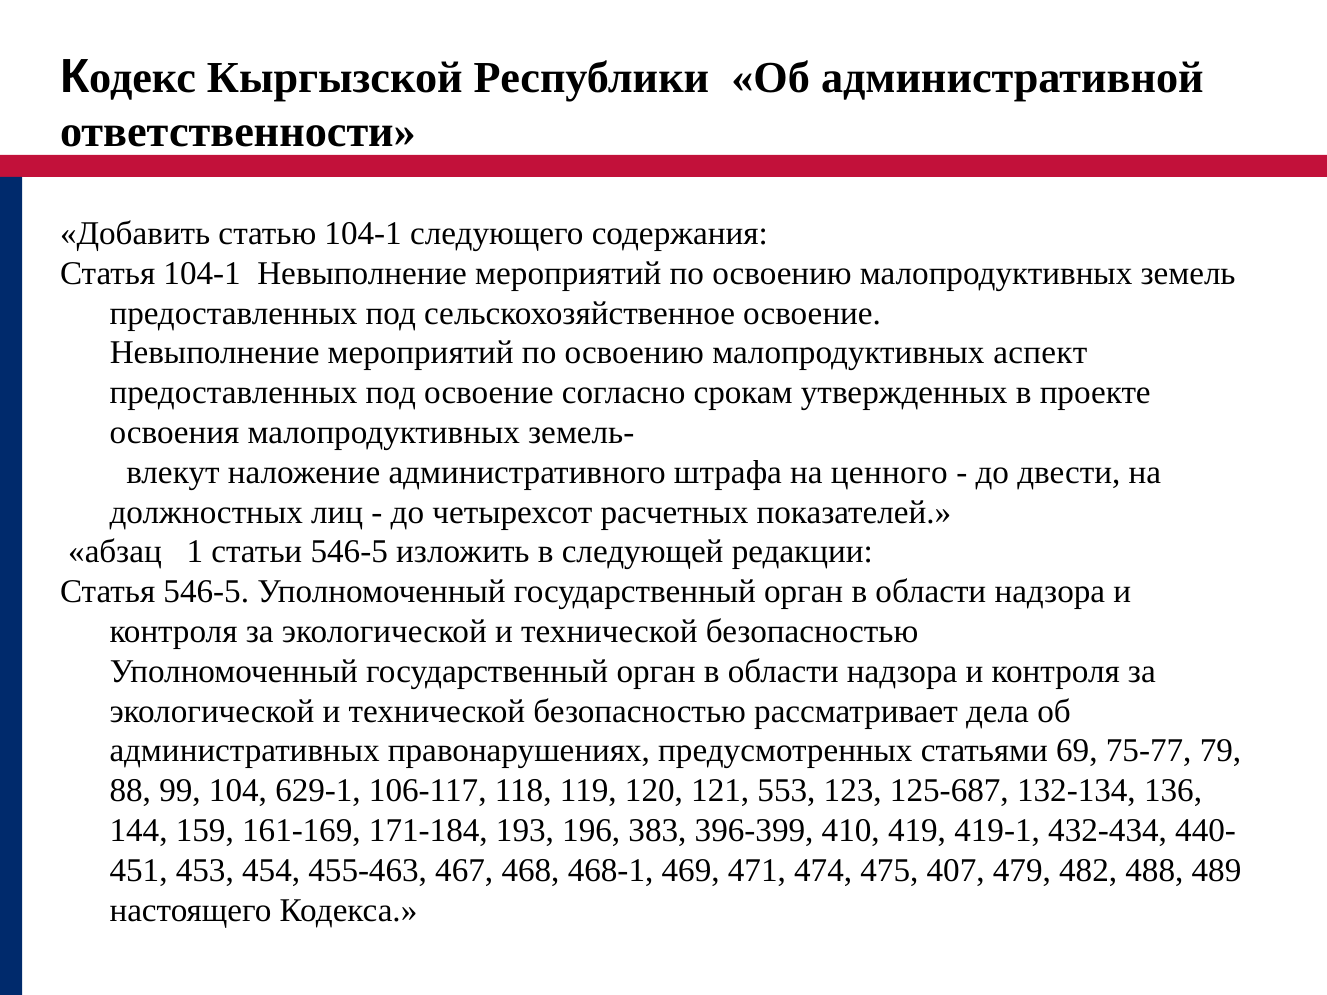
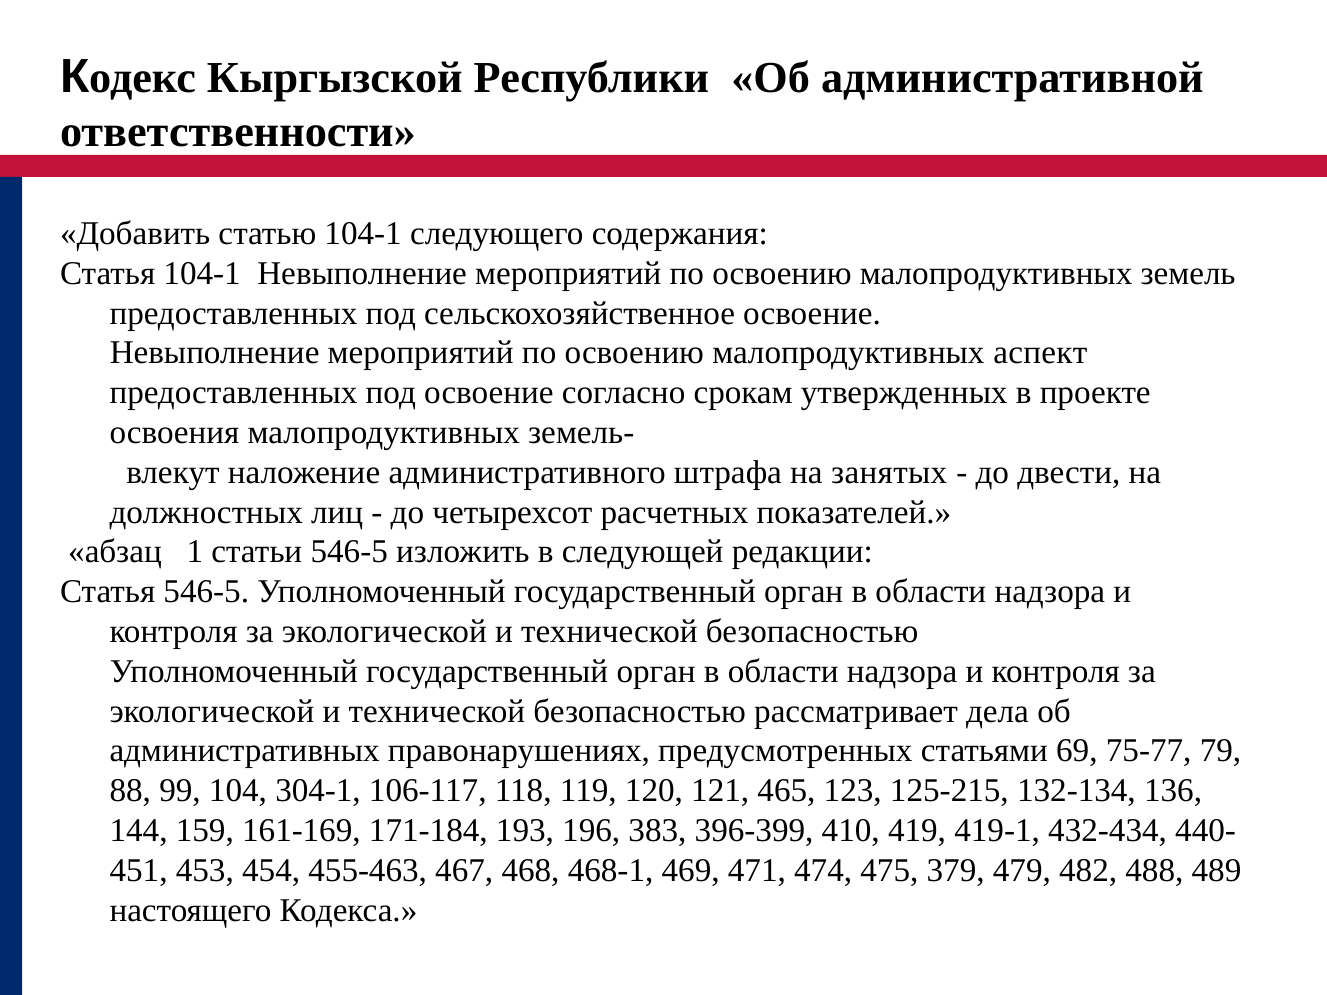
ценного: ценного -> занятых
629-1: 629-1 -> 304-1
553: 553 -> 465
125-687: 125-687 -> 125-215
407: 407 -> 379
